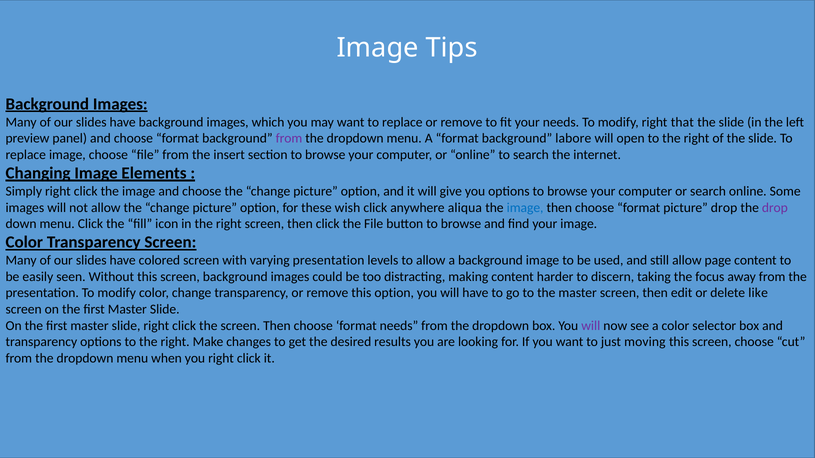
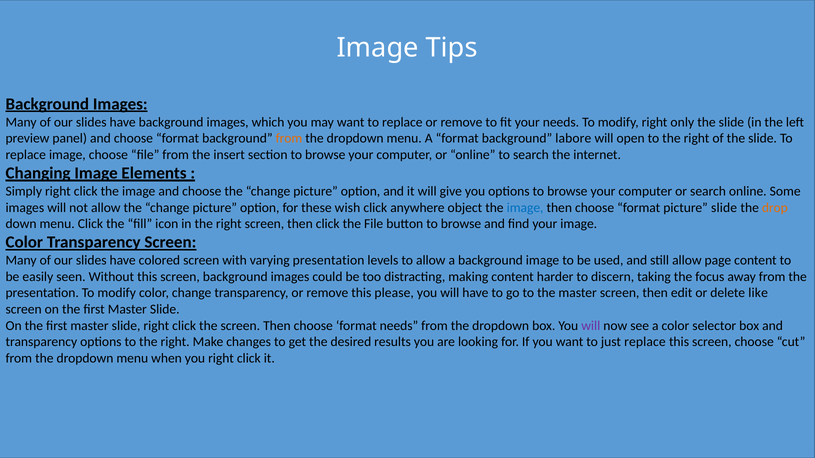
that: that -> only
from at (289, 138) colour: purple -> orange
aliqua: aliqua -> object
picture drop: drop -> slide
drop at (775, 208) colour: purple -> orange
this option: option -> please
just moving: moving -> replace
